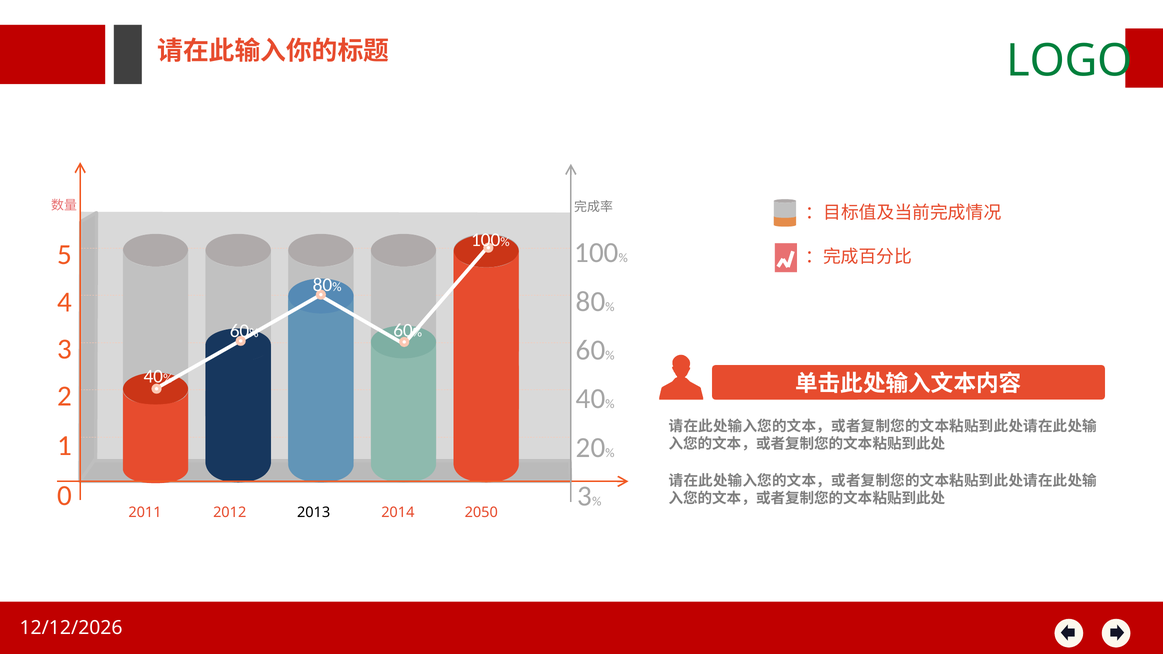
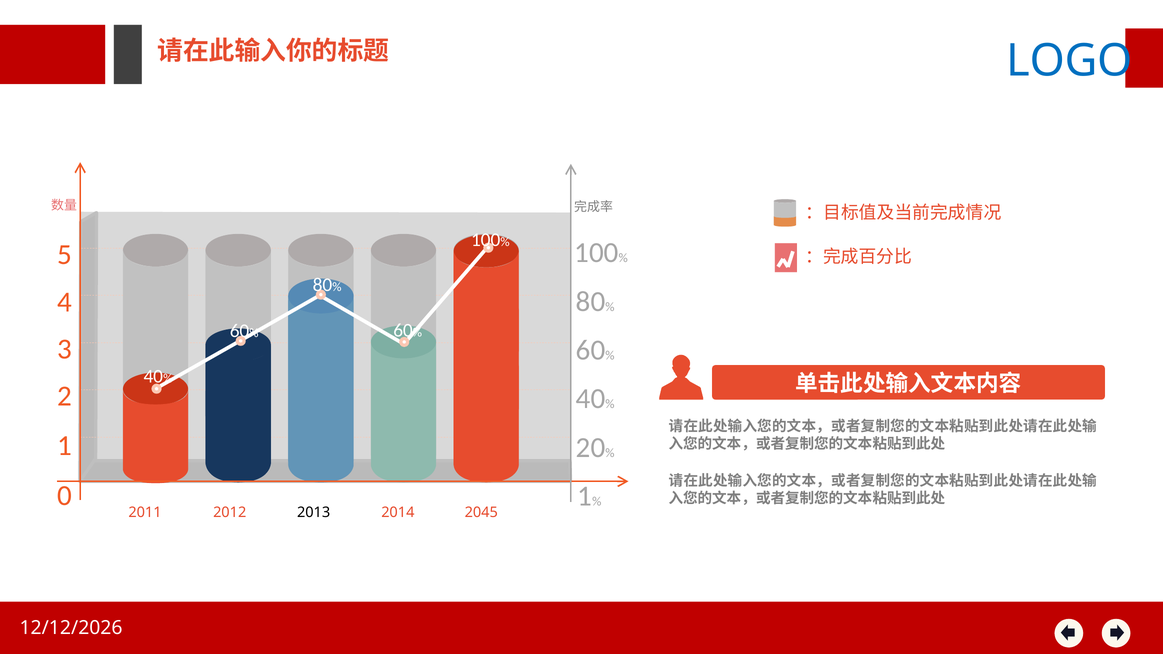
LOGO colour: green -> blue
0 3: 3 -> 1
2050: 2050 -> 2045
